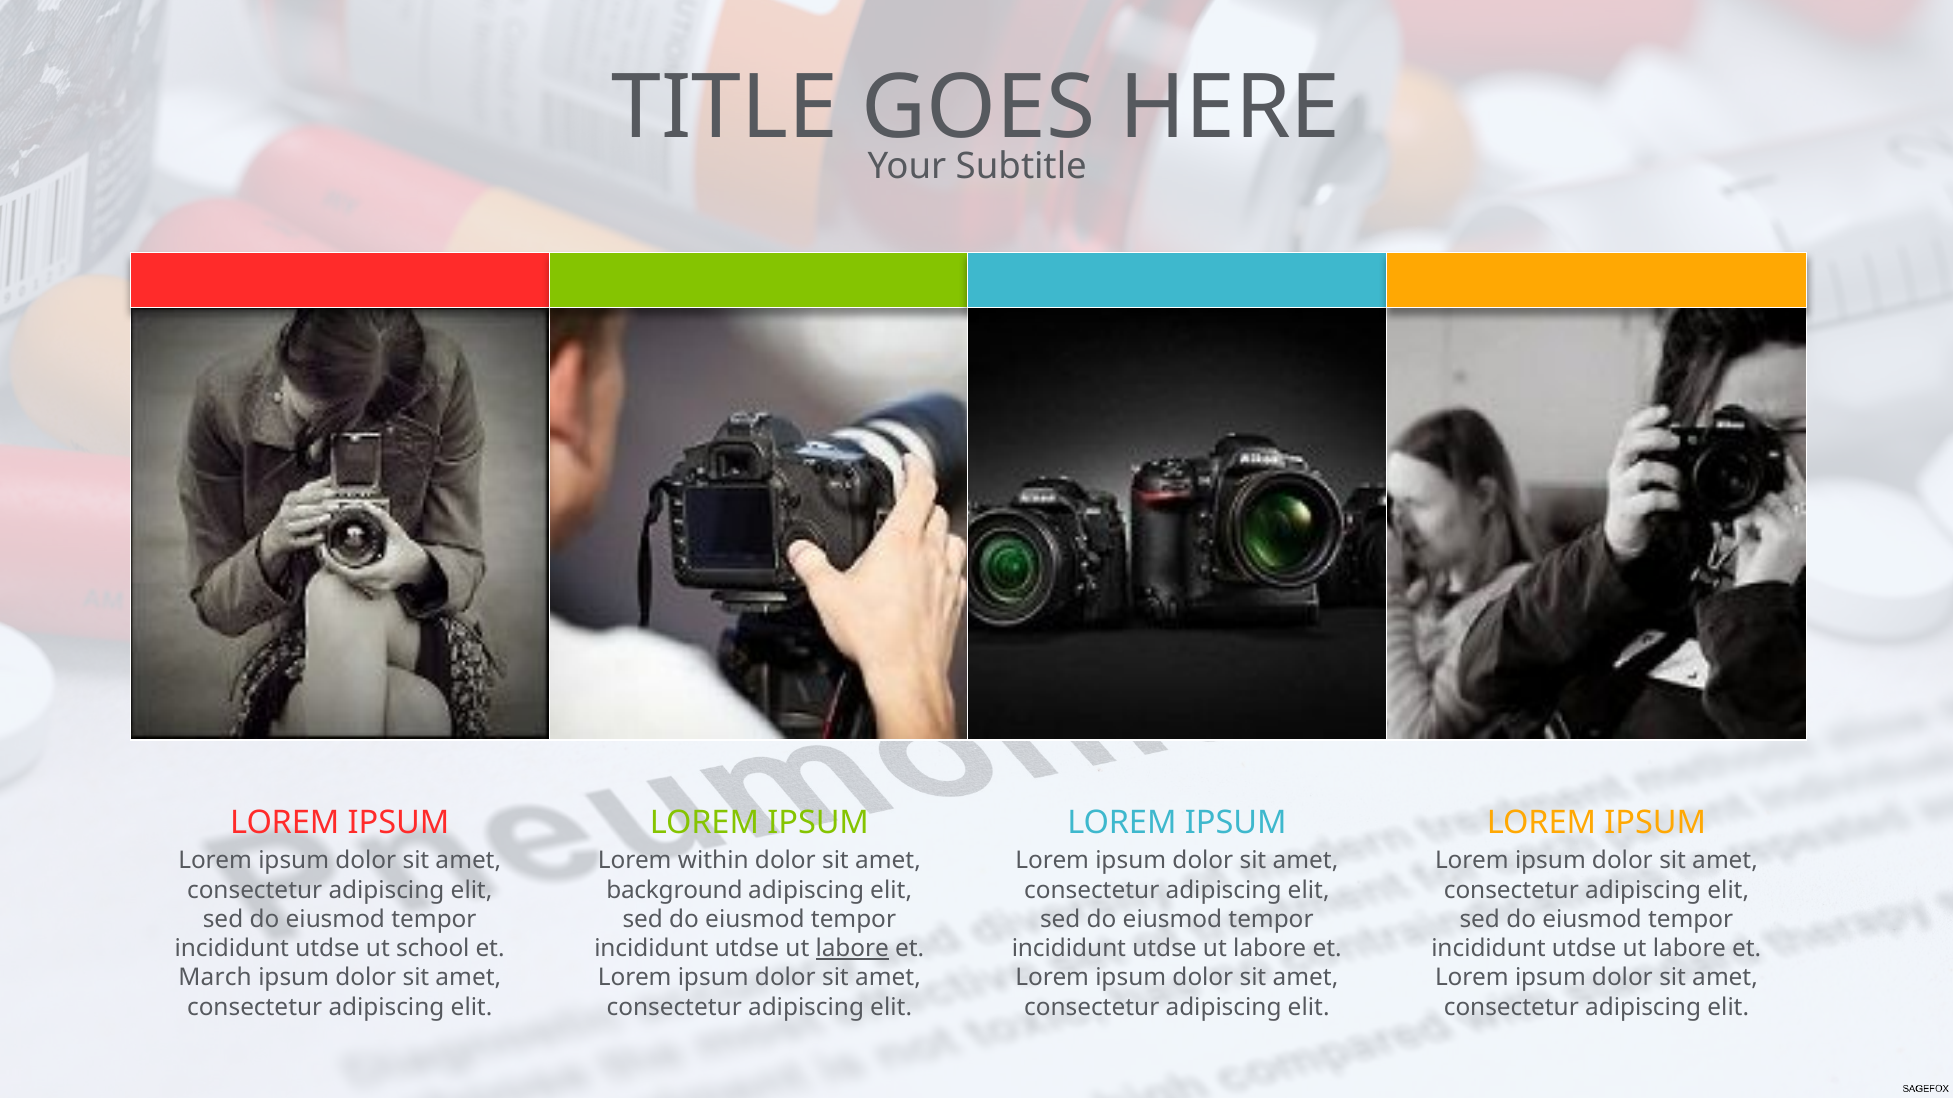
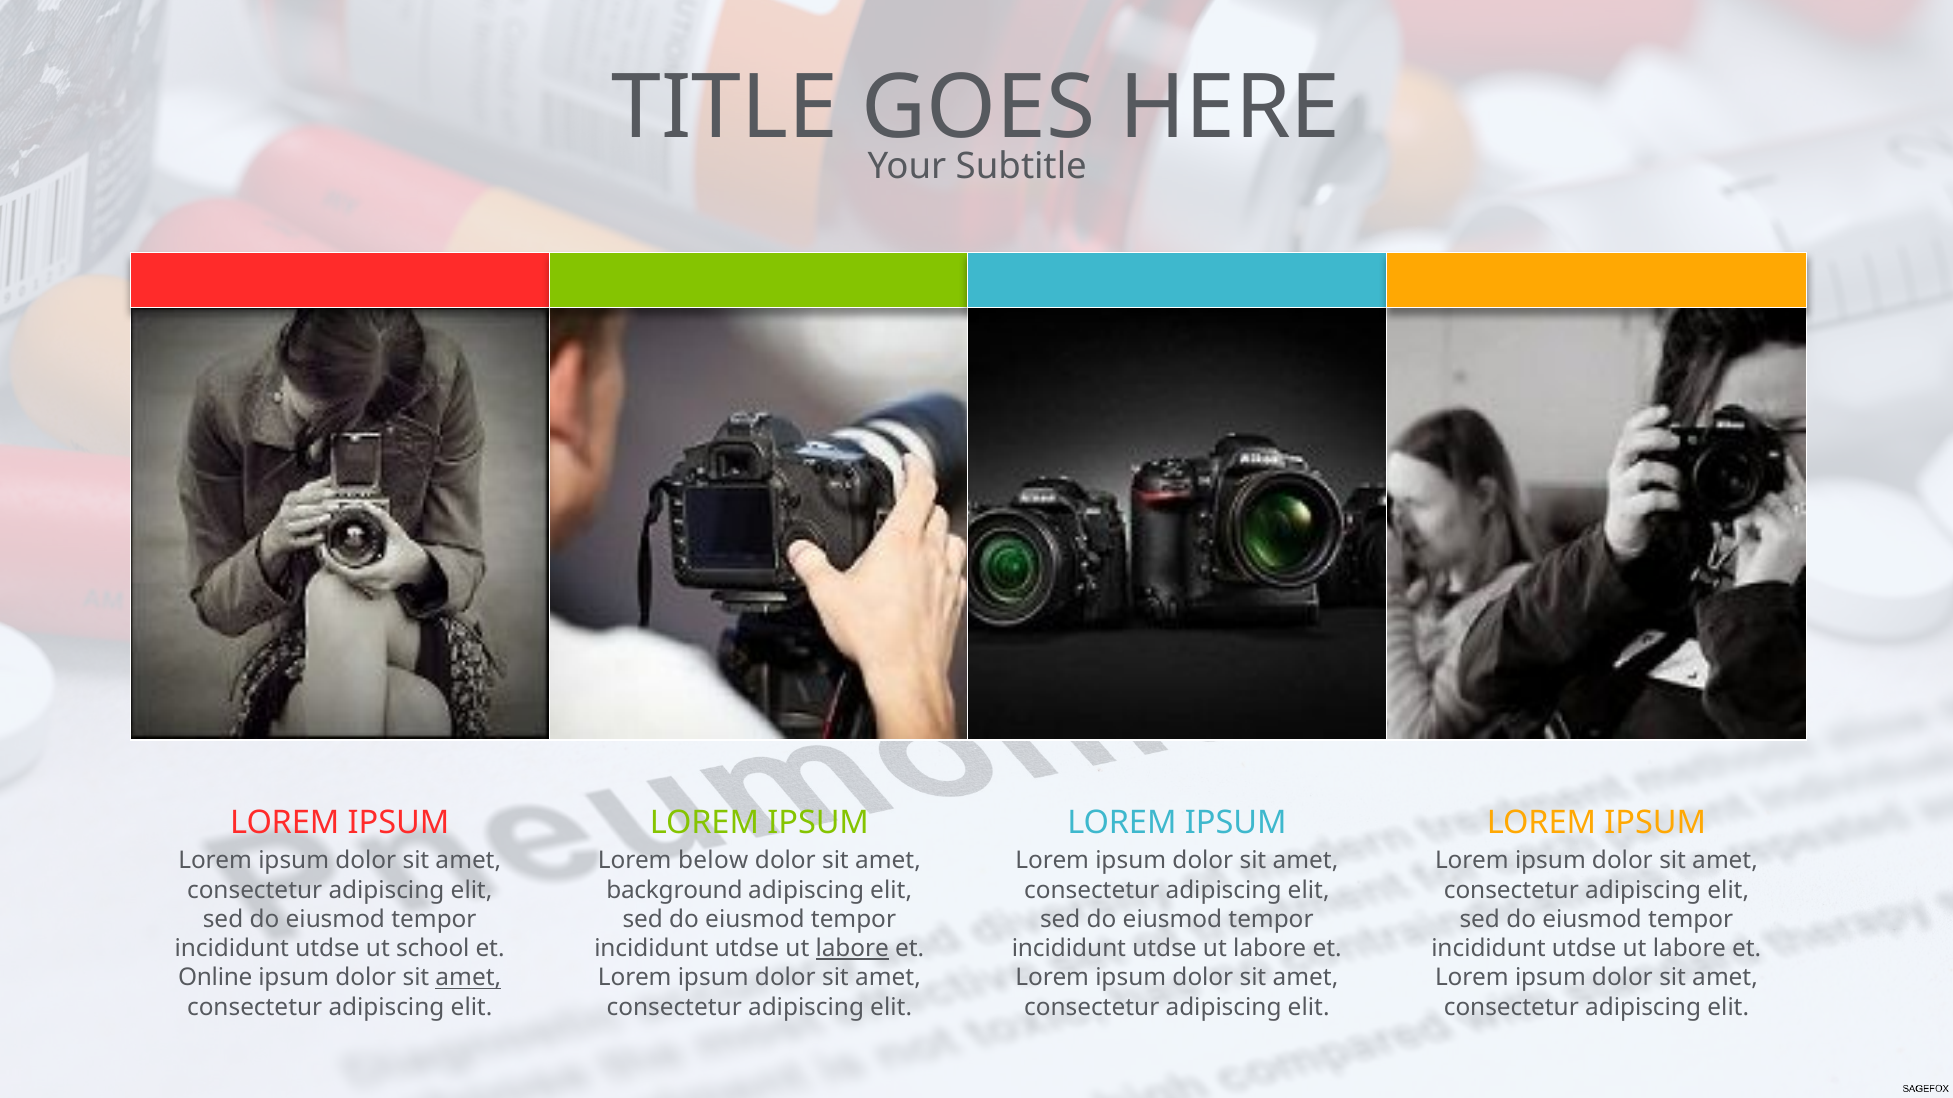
within: within -> below
March: March -> Online
amet at (468, 978) underline: none -> present
